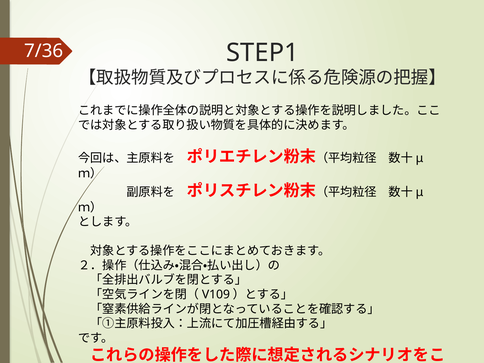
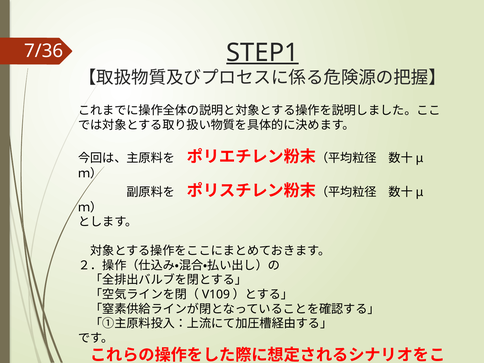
STEP1 underline: none -> present
